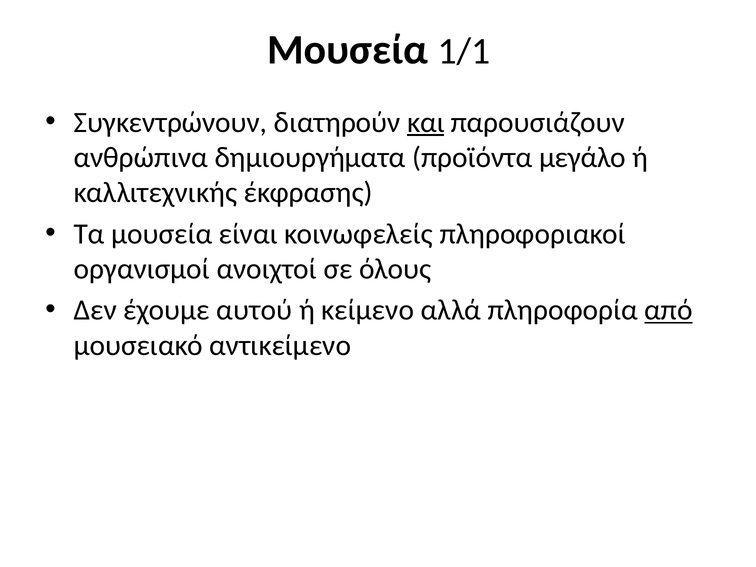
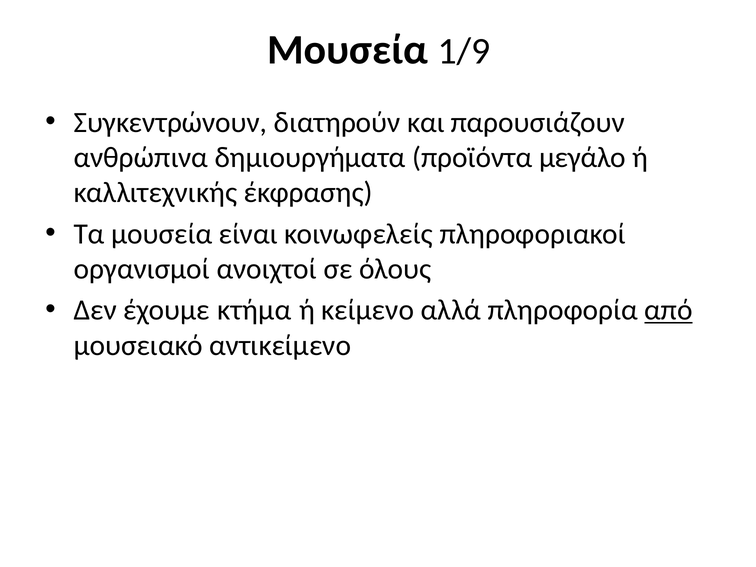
1/1: 1/1 -> 1/9
και underline: present -> none
αυτού: αυτού -> κτήμα
